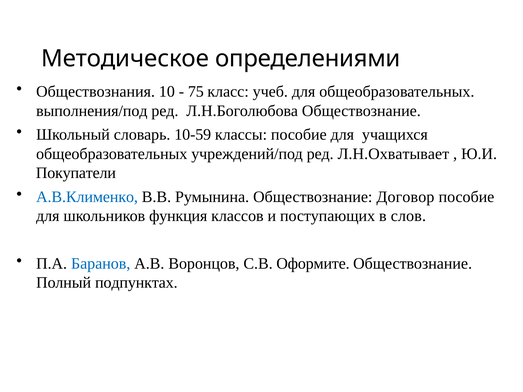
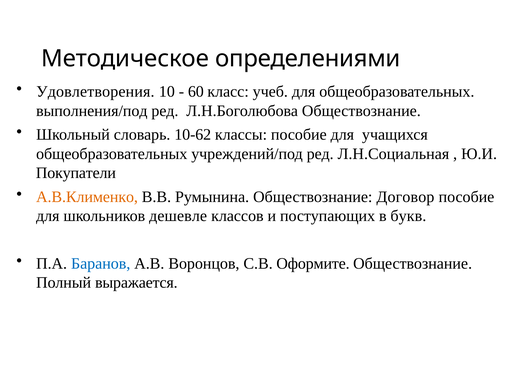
Обществознания: Обществознания -> Удовлетворения
75: 75 -> 60
10-59: 10-59 -> 10-62
Л.Н.Охватывает: Л.Н.Охватывает -> Л.Н.Социальная
А.В.Клименко colour: blue -> orange
функция: функция -> дешевле
слов: слов -> букв
подпунктах: подпунктах -> выражается
